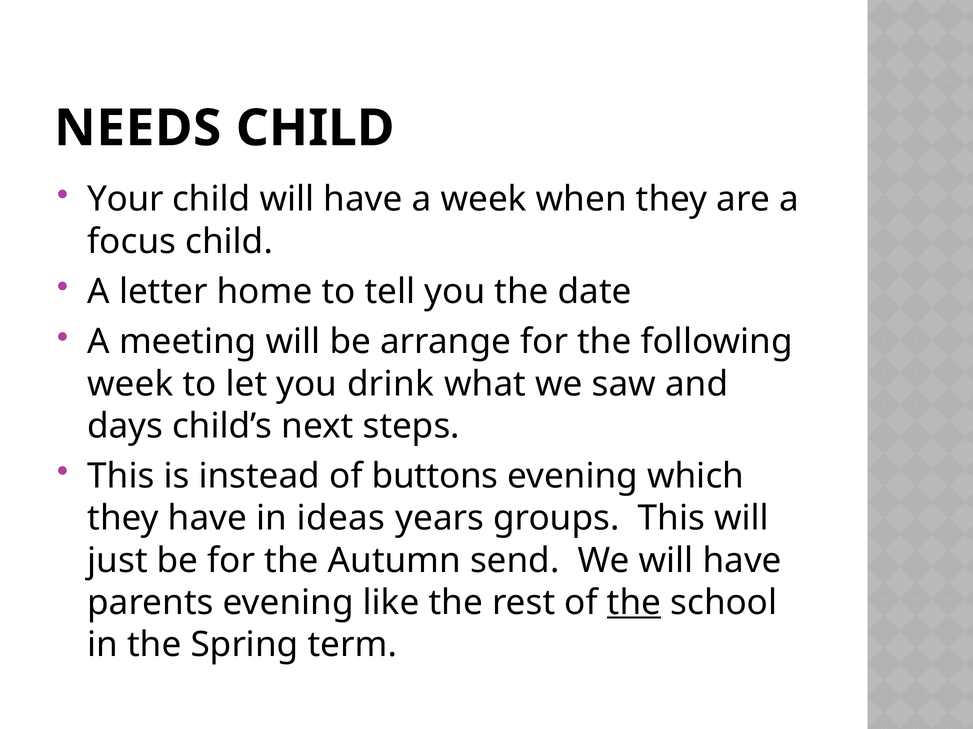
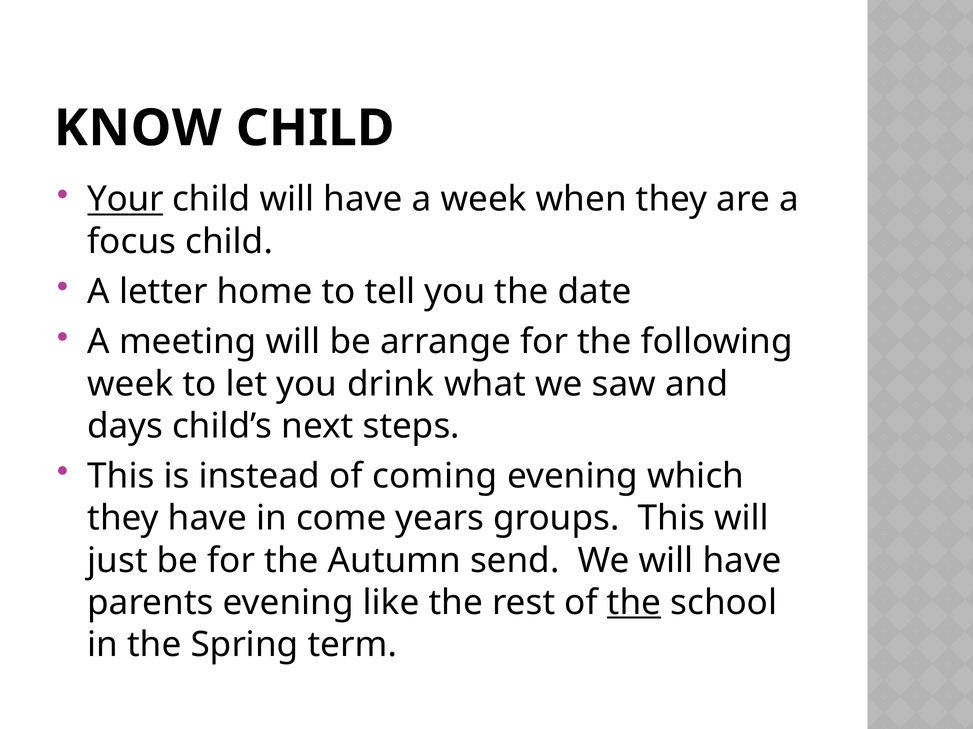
NEEDS: NEEDS -> KNOW
Your underline: none -> present
buttons: buttons -> coming
ideas: ideas -> come
